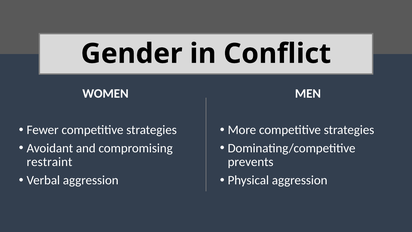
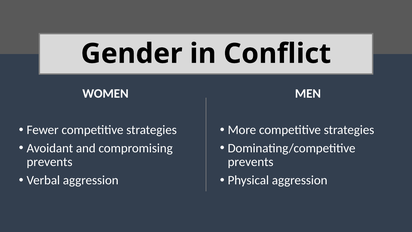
restraint at (49, 162): restraint -> prevents
